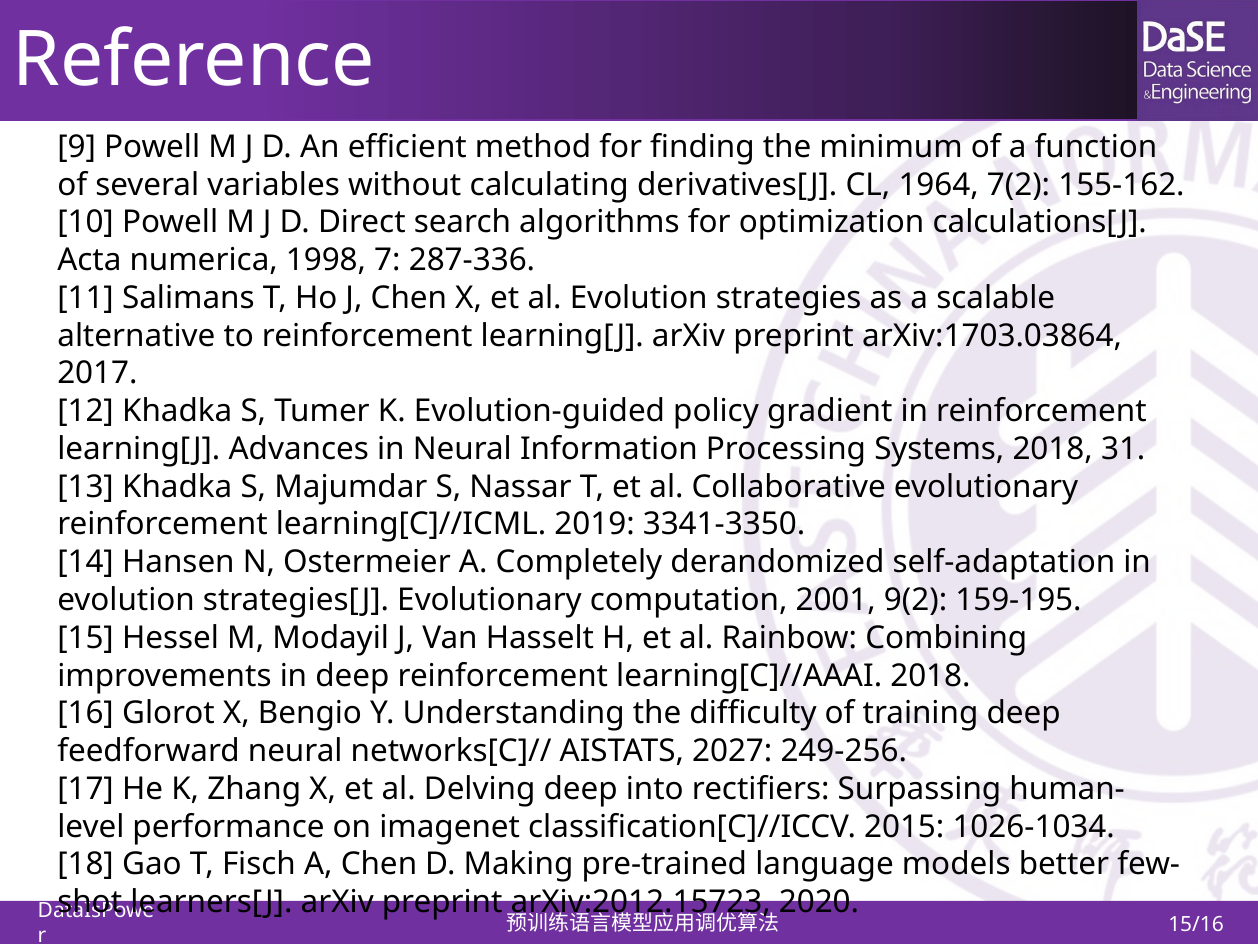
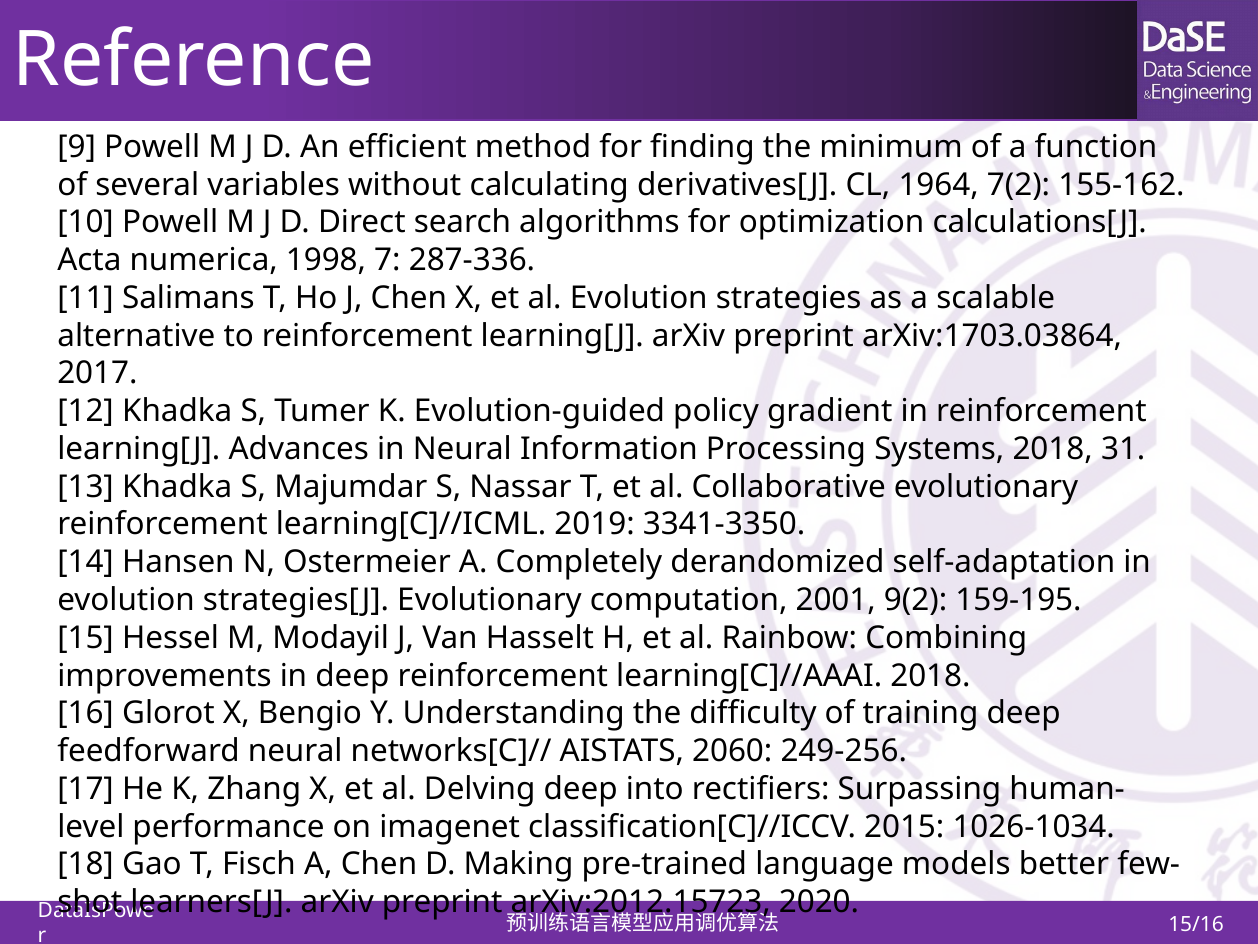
2027: 2027 -> 2060
